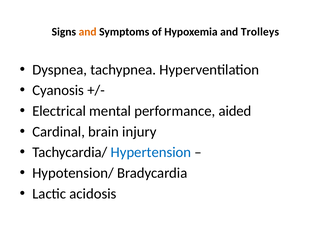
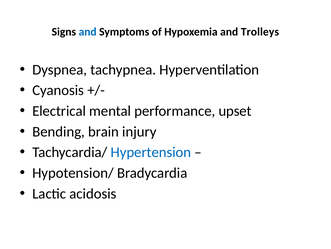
and at (88, 32) colour: orange -> blue
aided: aided -> upset
Cardinal: Cardinal -> Bending
